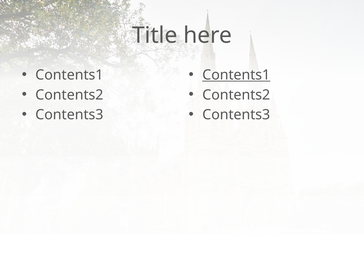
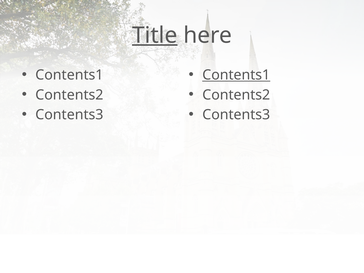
Title underline: none -> present
